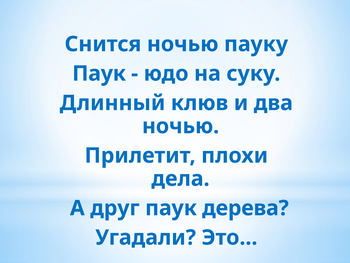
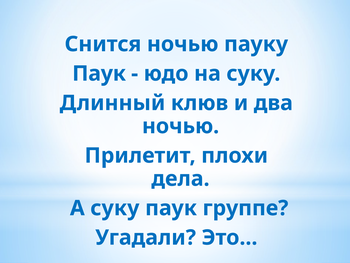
А друг: друг -> суку
дерева: дерева -> группе
